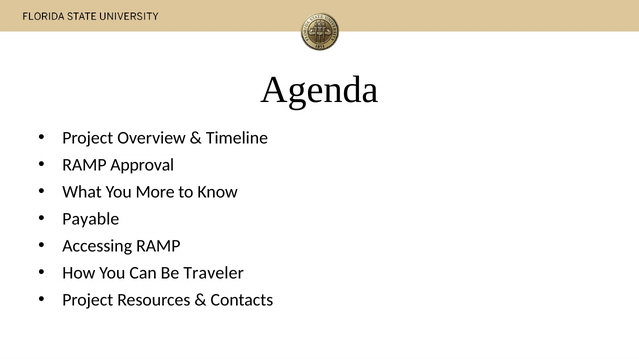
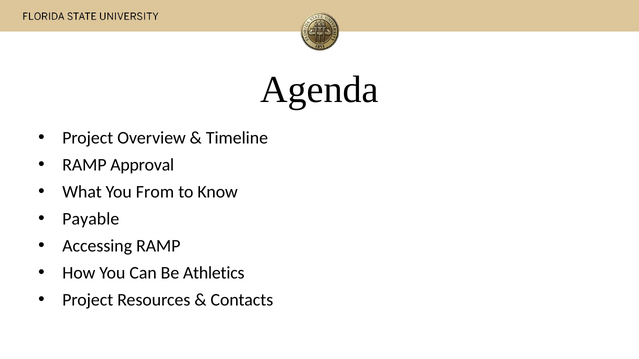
More: More -> From
Traveler: Traveler -> Athletics
